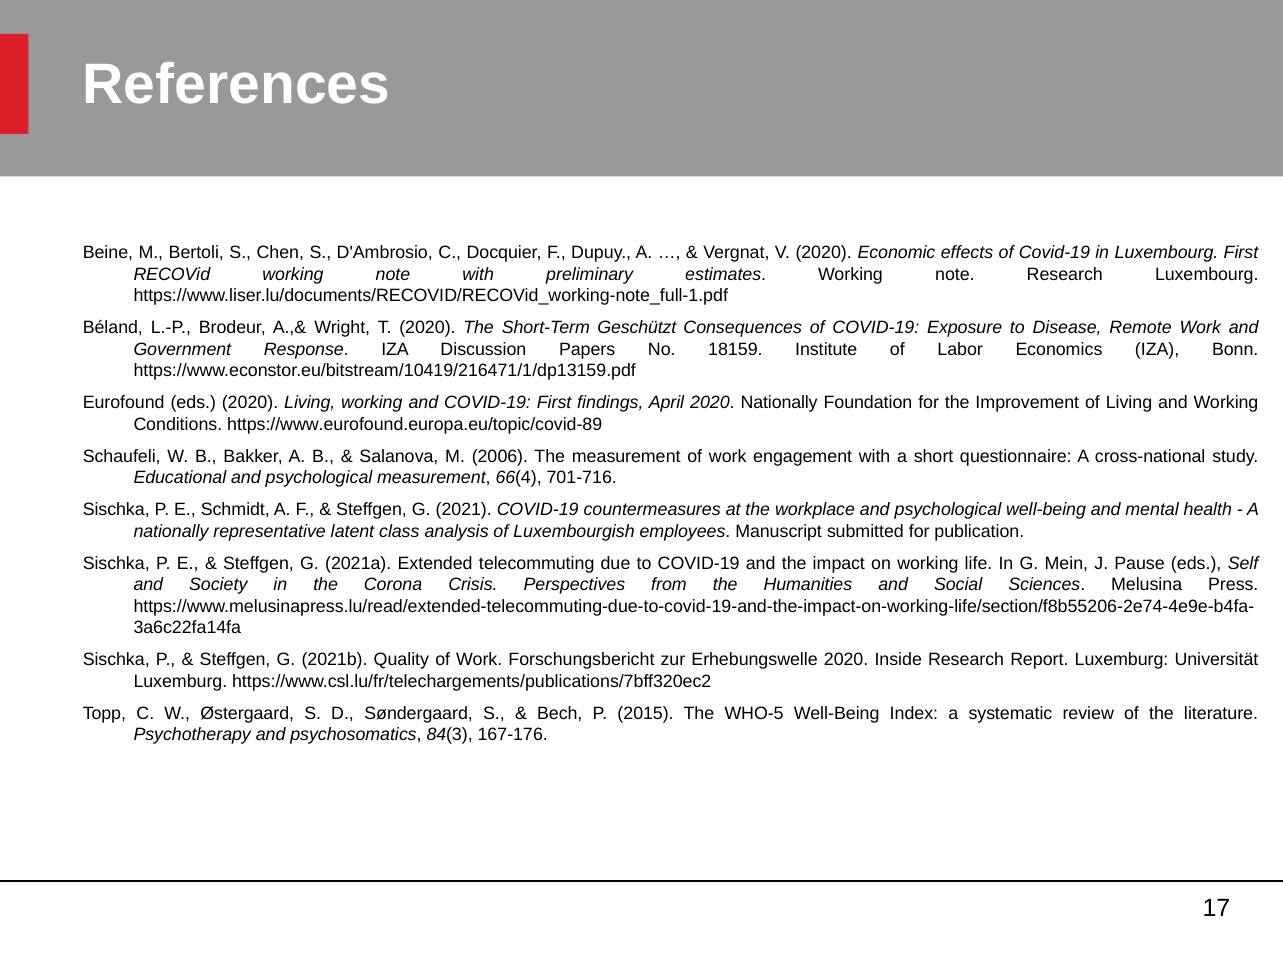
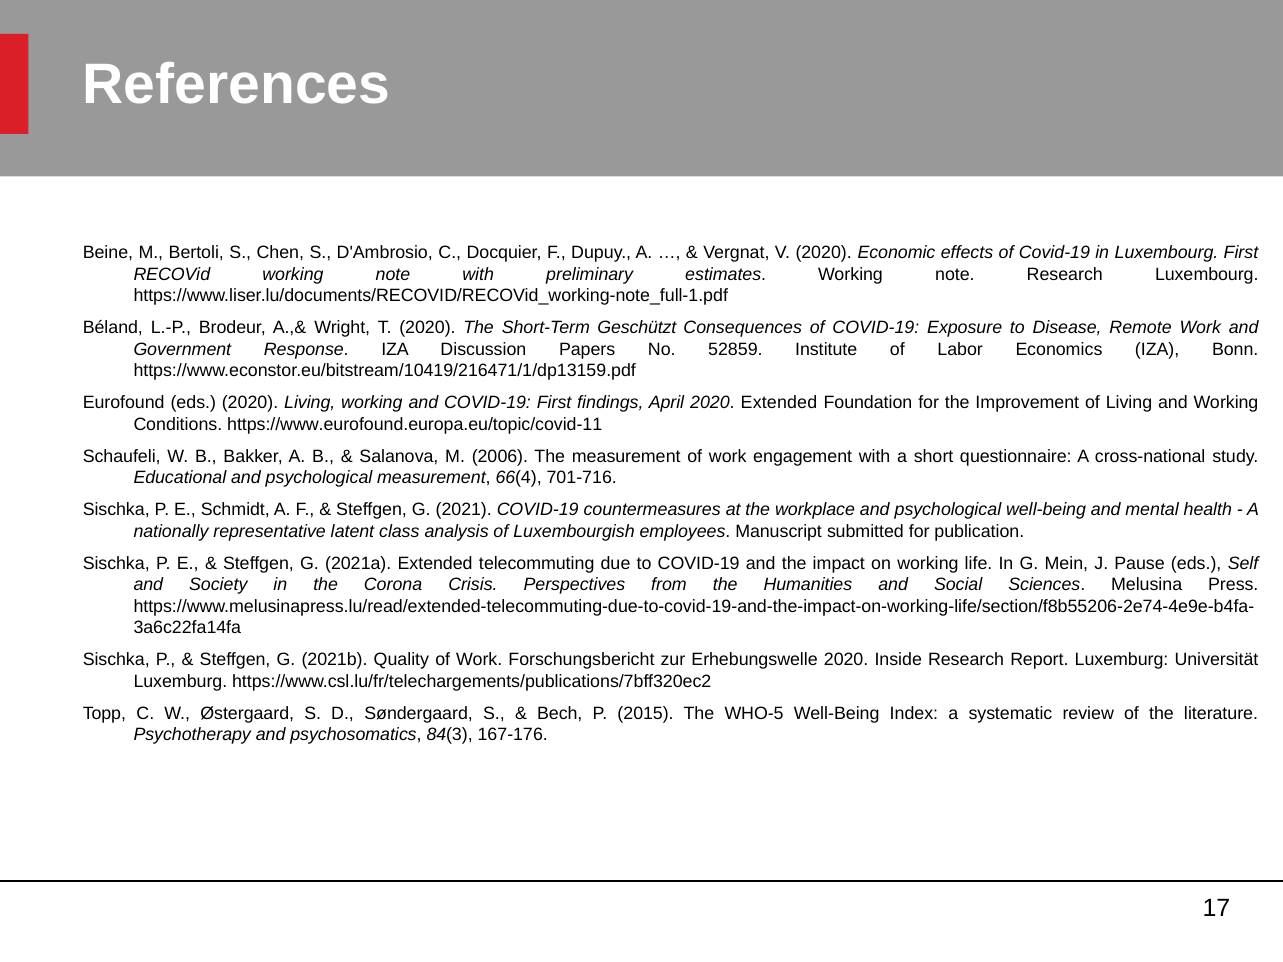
18159: 18159 -> 52859
2020 Nationally: Nationally -> Extended
https://www.eurofound.europa.eu/topic/covid-89: https://www.eurofound.europa.eu/topic/covid-89 -> https://www.eurofound.europa.eu/topic/covid-11
